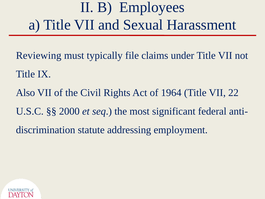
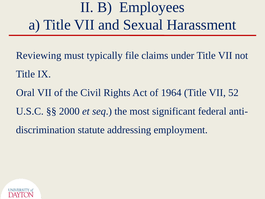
Also: Also -> Oral
22: 22 -> 52
